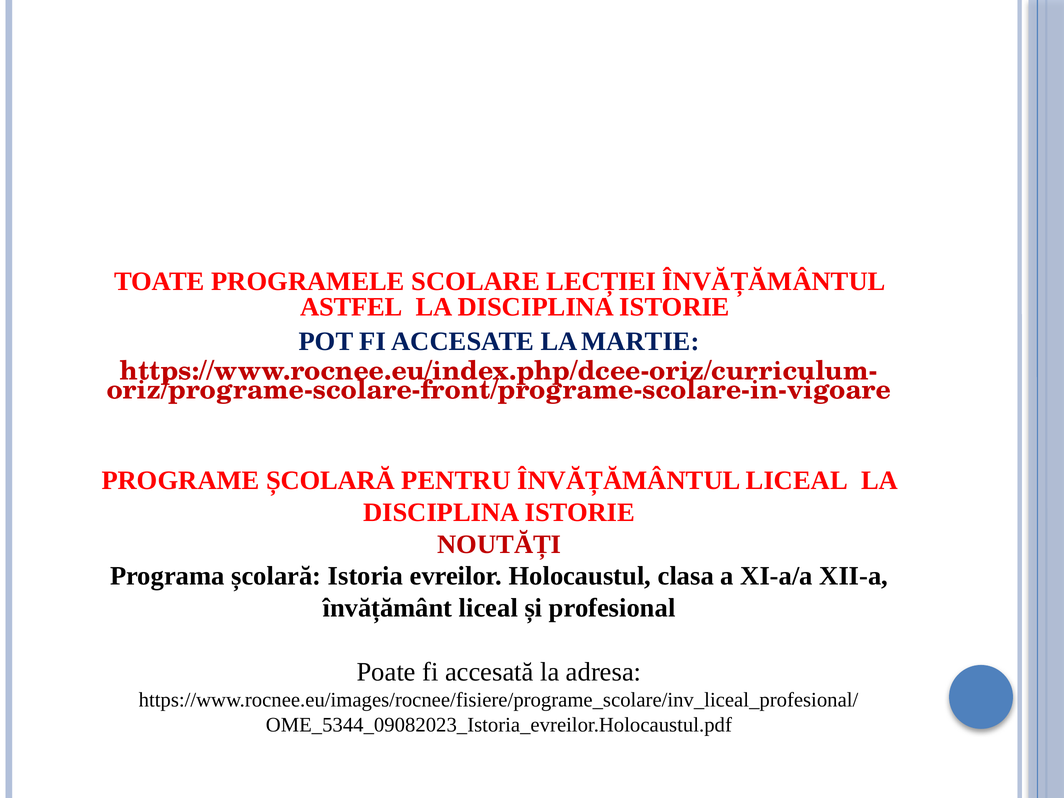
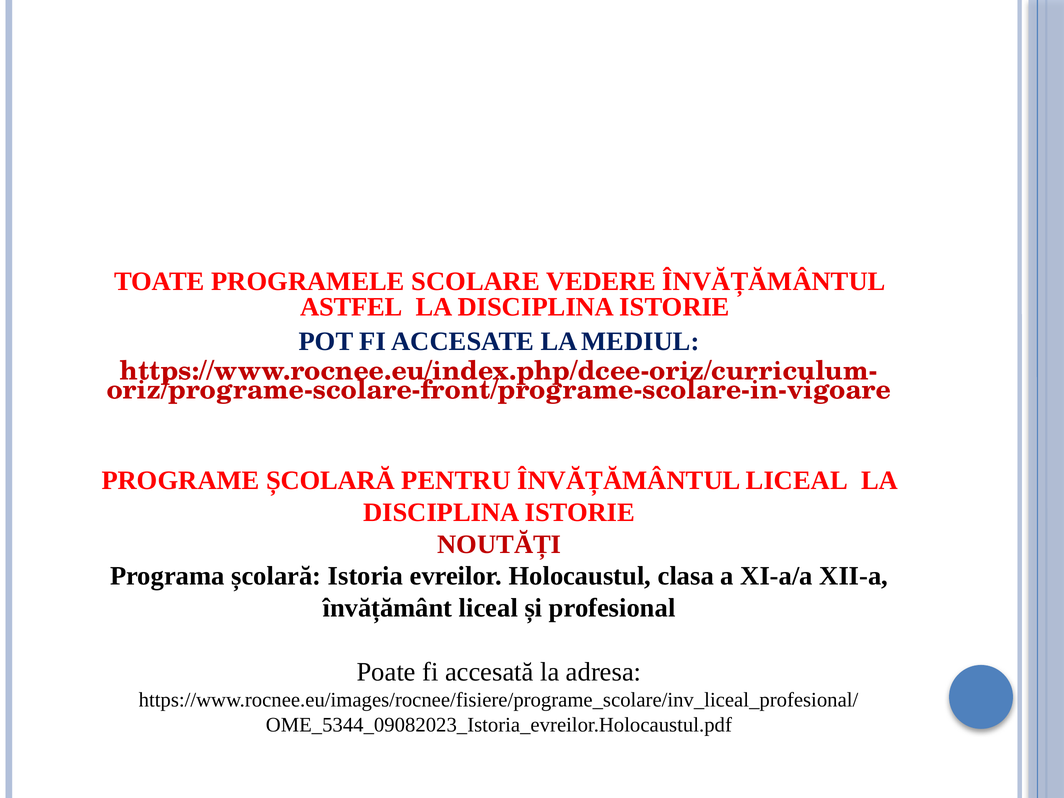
LECȚIEI: LECȚIEI -> VEDERE
MARTIE: MARTIE -> MEDIUL
